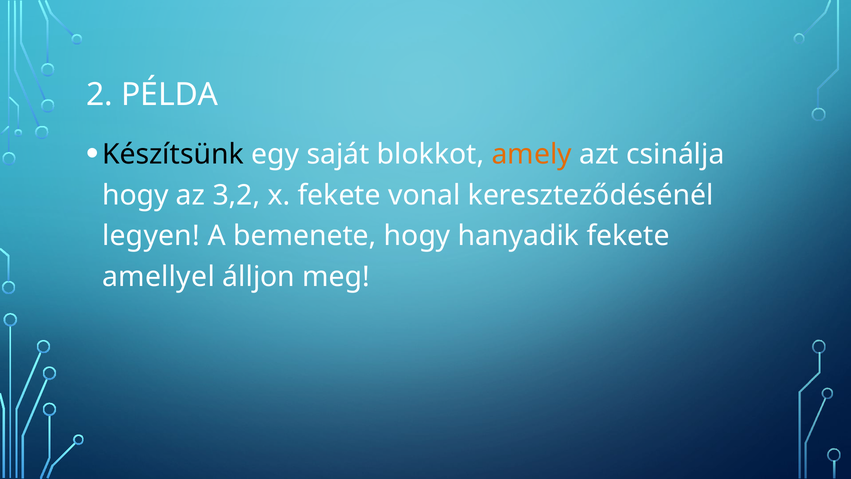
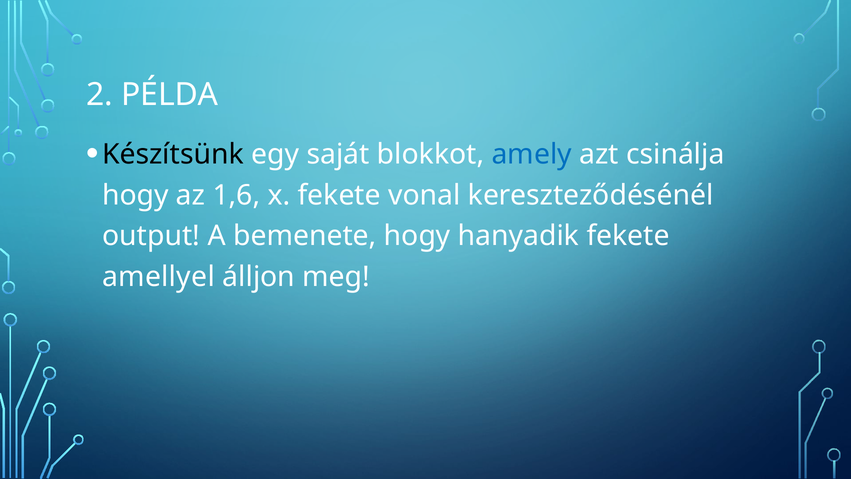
amely colour: orange -> blue
3,2: 3,2 -> 1,6
legyen: legyen -> output
